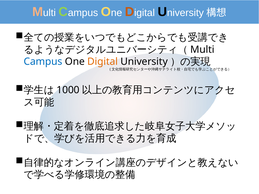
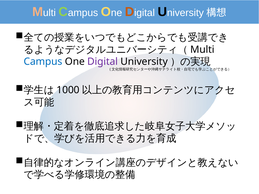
Digital colour: orange -> purple
